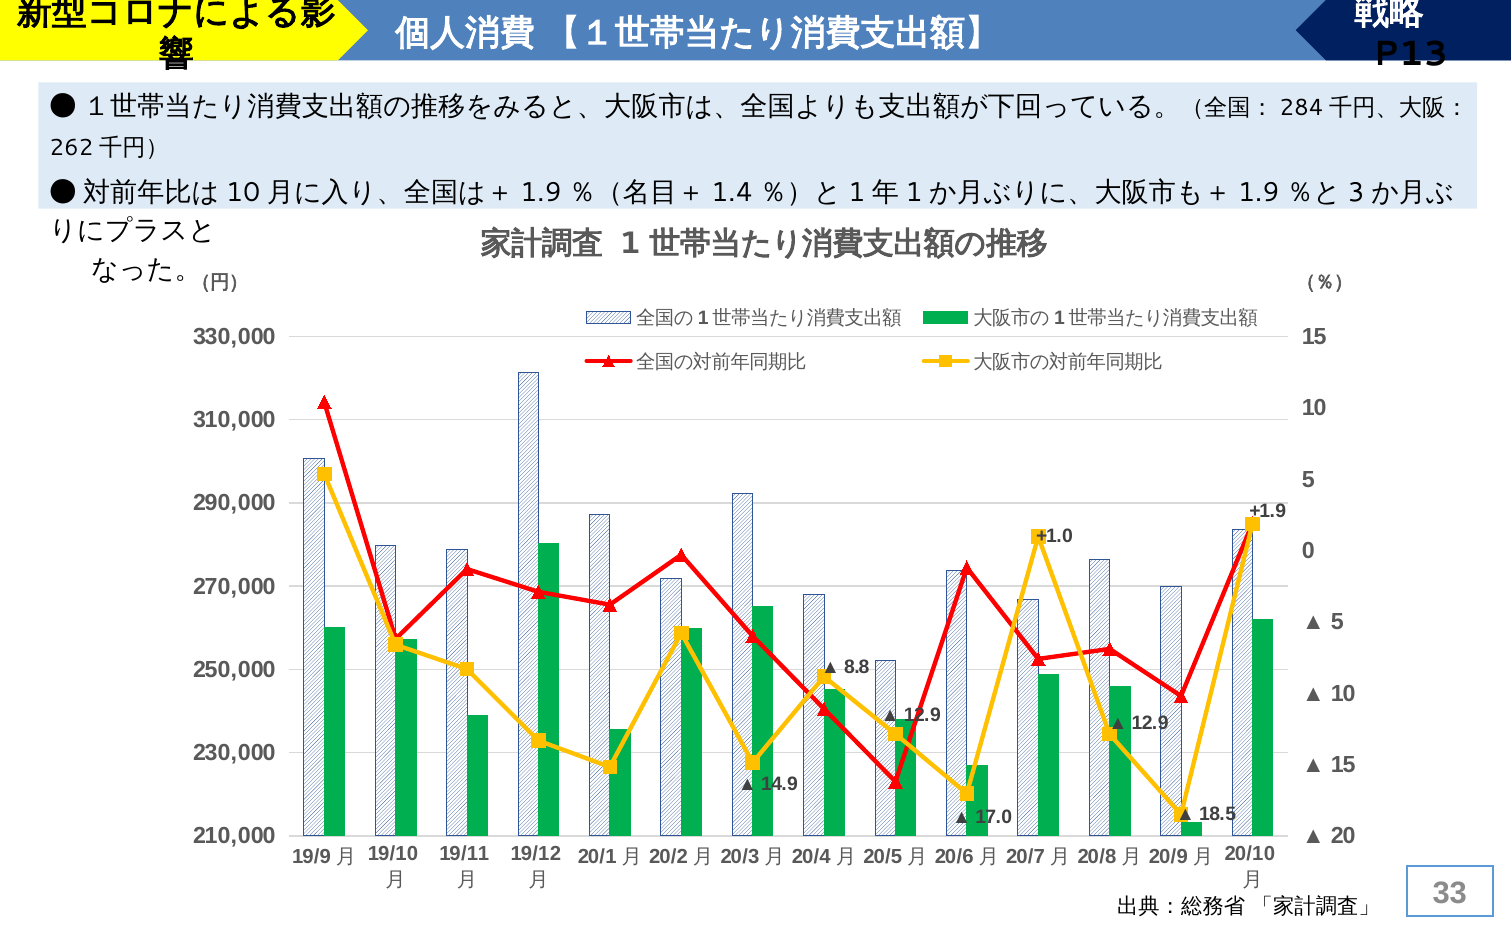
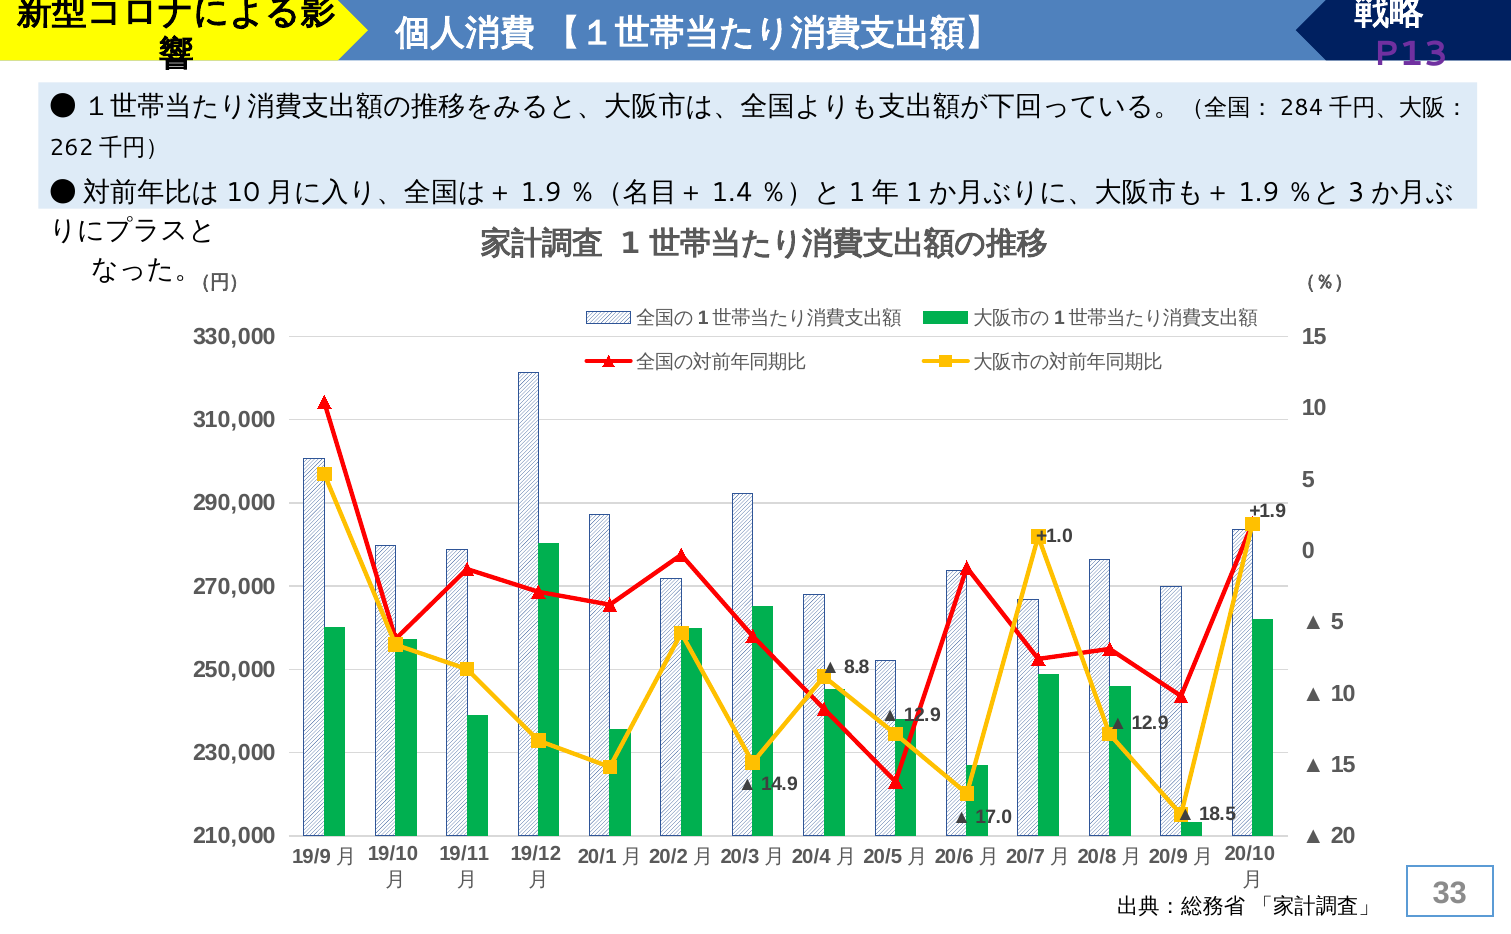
P13 colour: black -> purple
